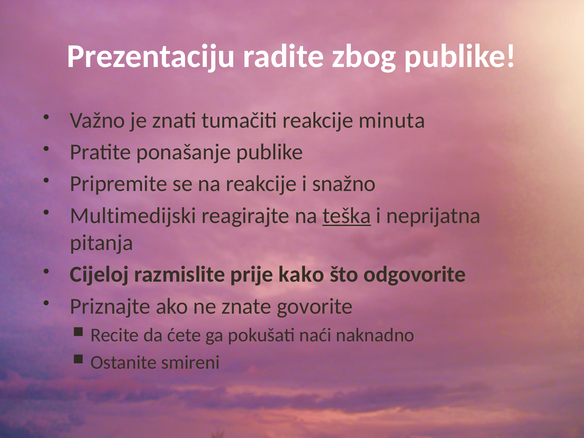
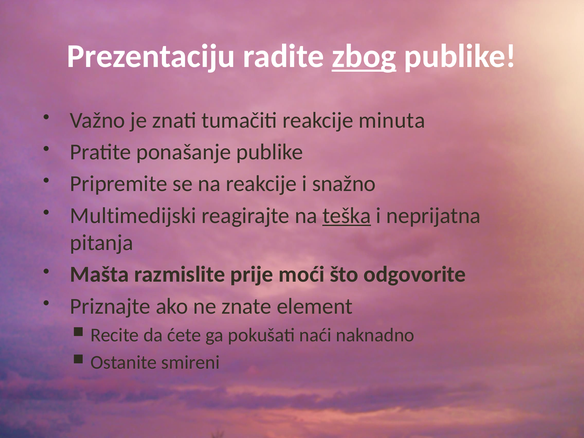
zbog underline: none -> present
Cijeloj: Cijeloj -> Mašta
kako: kako -> moći
govorite: govorite -> element
